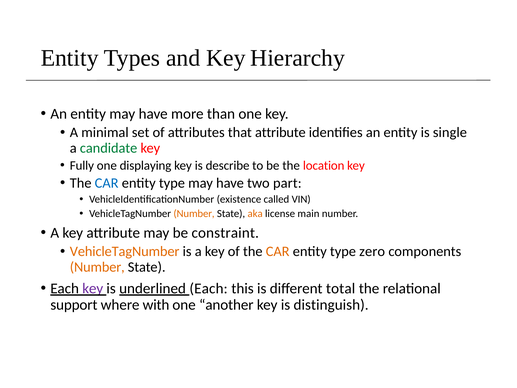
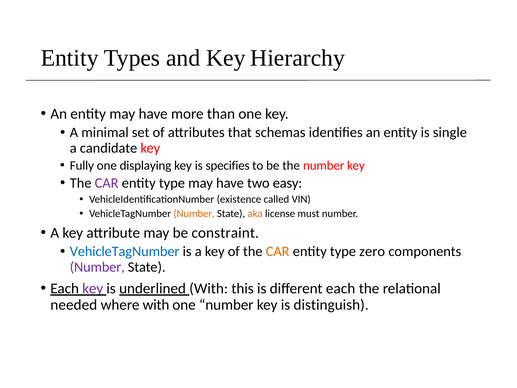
that attribute: attribute -> schemas
candidate colour: green -> black
describe: describe -> specifies
the location: location -> number
CAR at (107, 183) colour: blue -> purple
part: part -> easy
main: main -> must
VehicleTagNumber at (125, 251) colour: orange -> blue
Number at (97, 267) colour: orange -> purple
underlined Each: Each -> With
different total: total -> each
support: support -> needed
one another: another -> number
